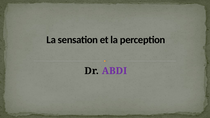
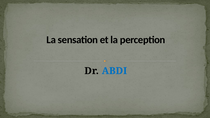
ABDI colour: purple -> blue
